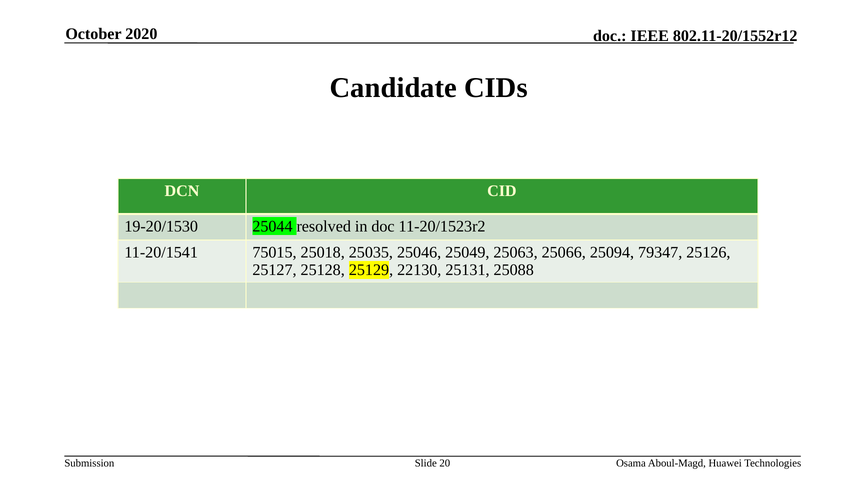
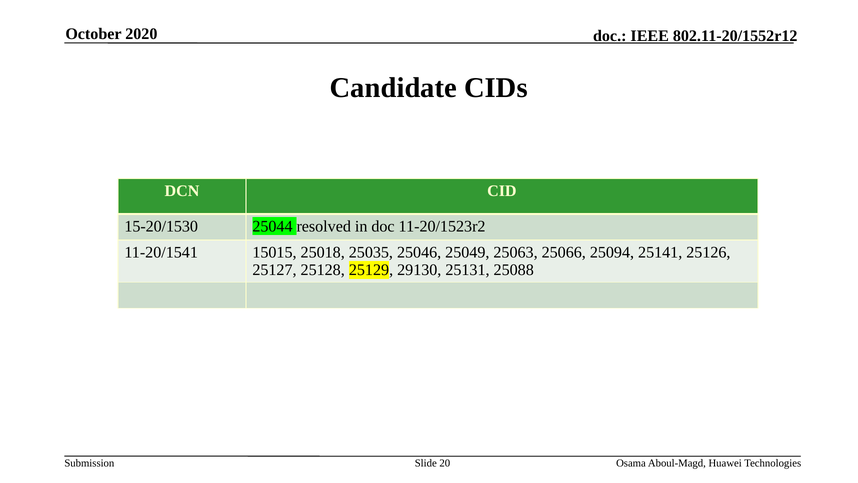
19-20/1530: 19-20/1530 -> 15-20/1530
75015: 75015 -> 15015
79347: 79347 -> 25141
22130: 22130 -> 29130
